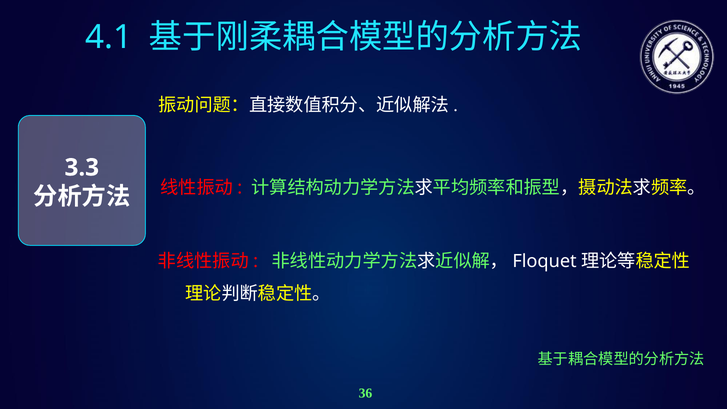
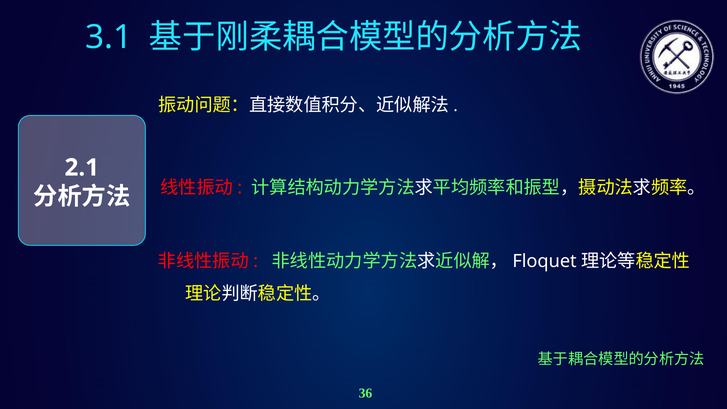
4.1: 4.1 -> 3.1
3.3: 3.3 -> 2.1
